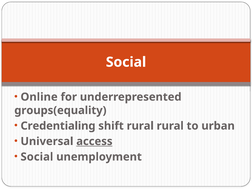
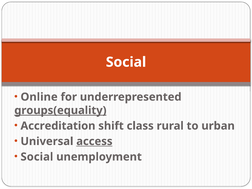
groups(equality underline: none -> present
Credentialing: Credentialing -> Accreditation
shift rural: rural -> class
